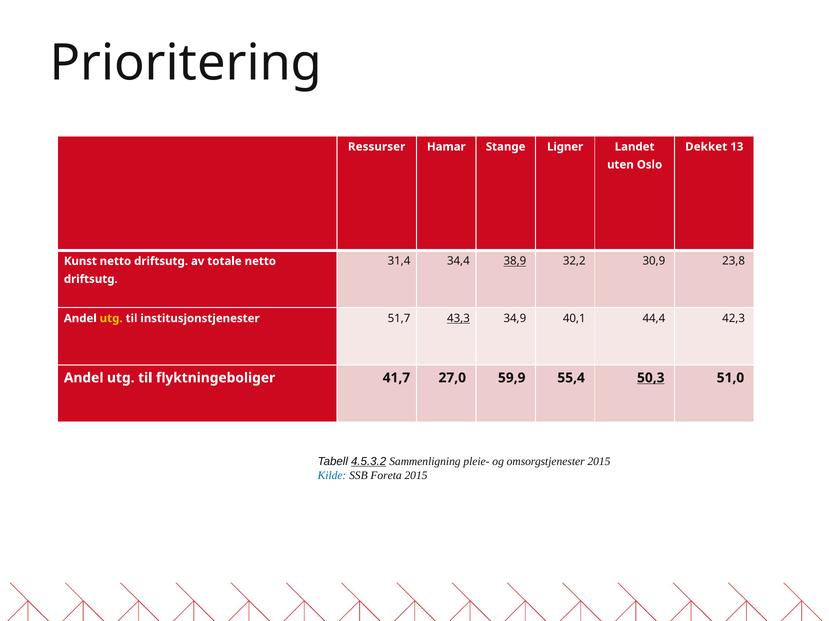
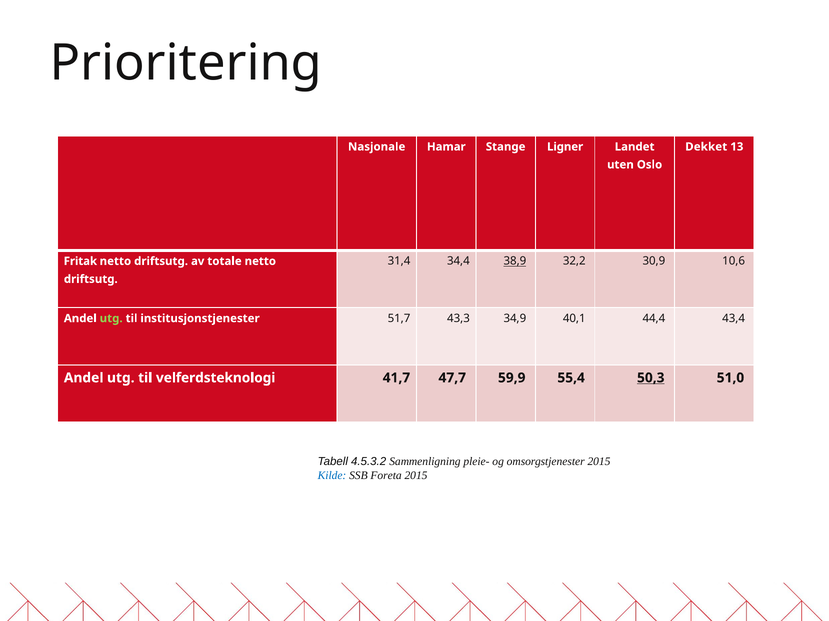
Ressurser: Ressurser -> Nasjonale
23,8: 23,8 -> 10,6
Kunst: Kunst -> Fritak
utg at (111, 319) colour: yellow -> light green
43,3 underline: present -> none
42,3: 42,3 -> 43,4
flyktningeboliger: flyktningeboliger -> velferdsteknologi
27,0: 27,0 -> 47,7
4.5.3.2 underline: present -> none
